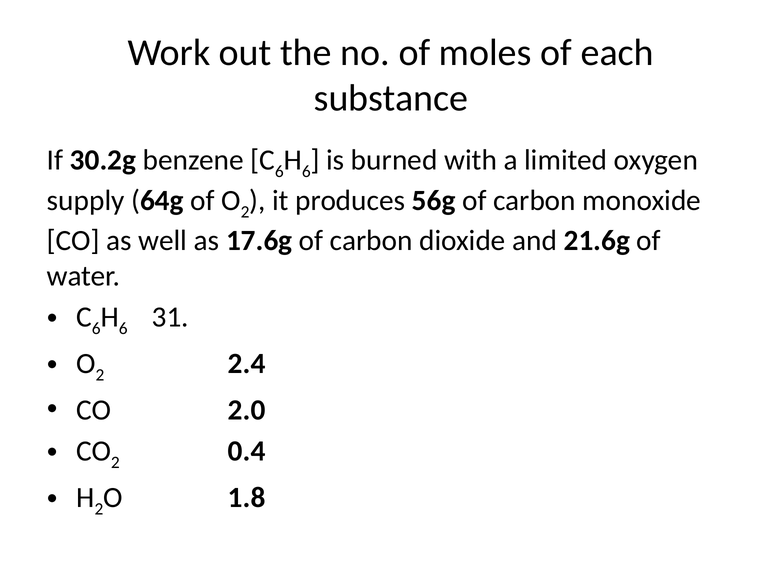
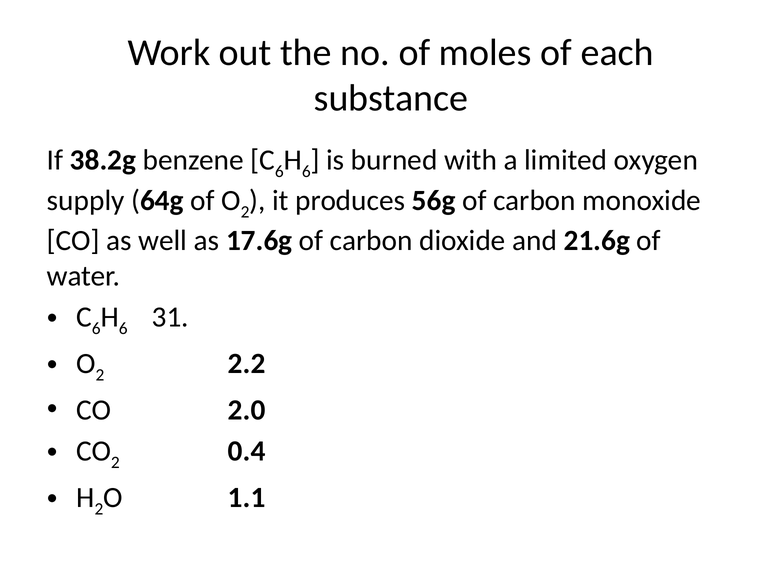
30.2g: 30.2g -> 38.2g
2.4: 2.4 -> 2.2
1.8: 1.8 -> 1.1
